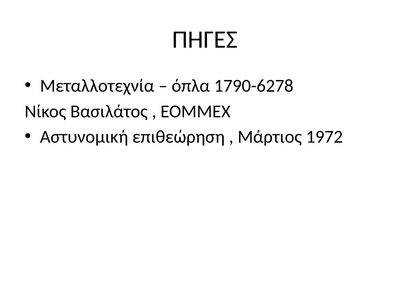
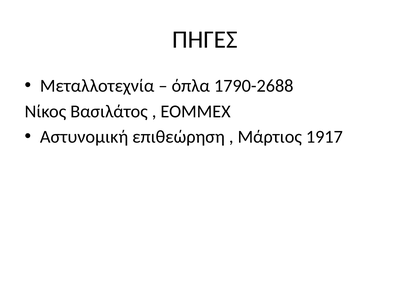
1790-6278: 1790-6278 -> 1790-2688
1972: 1972 -> 1917
